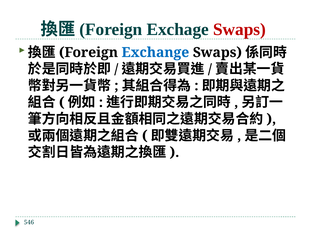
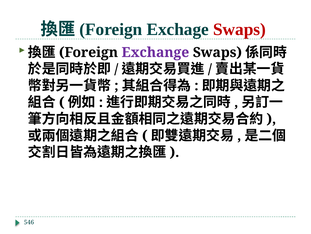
Exchange colour: blue -> purple
